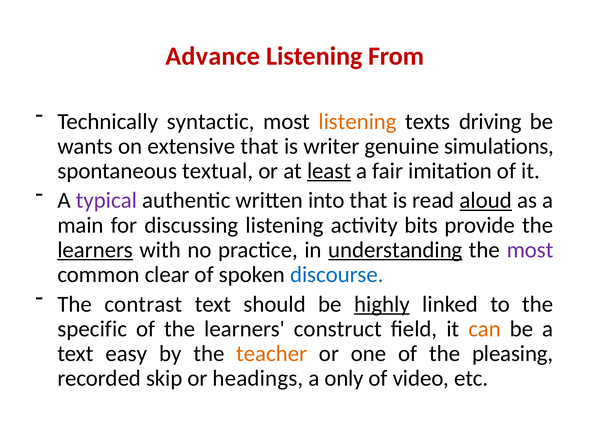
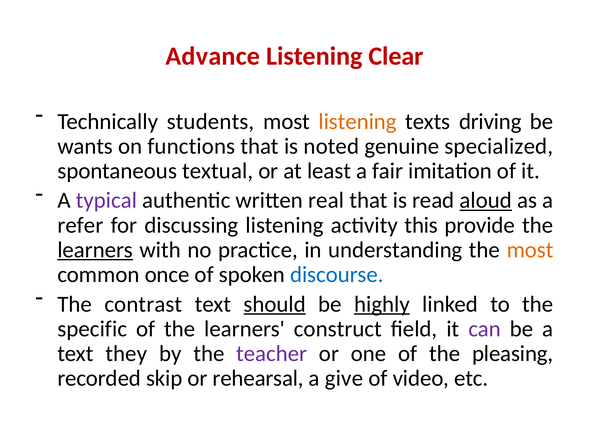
From: From -> Clear
syntactic: syntactic -> students
extensive: extensive -> functions
writer: writer -> noted
simulations: simulations -> specialized
least underline: present -> none
into: into -> real
main: main -> refer
bits: bits -> this
understanding underline: present -> none
most at (530, 250) colour: purple -> orange
clear: clear -> once
should underline: none -> present
can colour: orange -> purple
easy: easy -> they
teacher colour: orange -> purple
headings: headings -> rehearsal
only: only -> give
